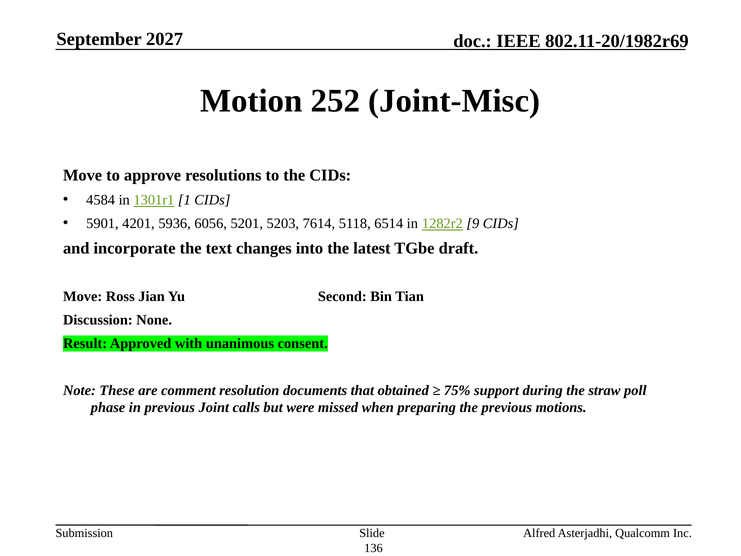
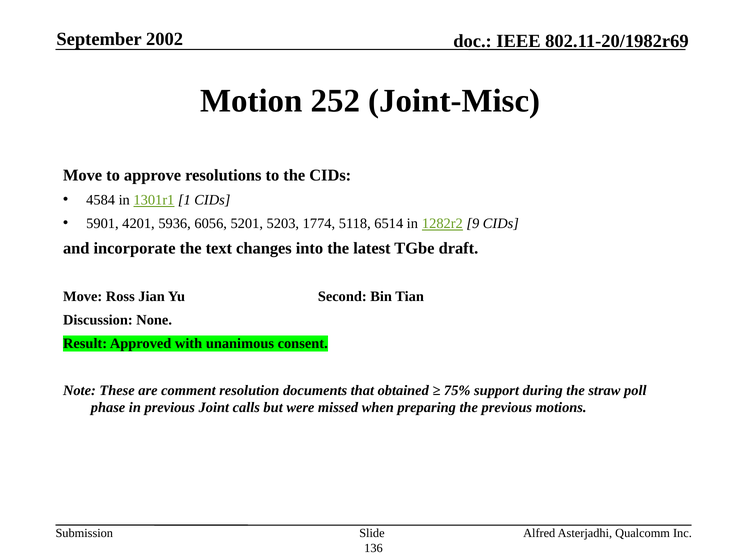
2027: 2027 -> 2002
7614: 7614 -> 1774
